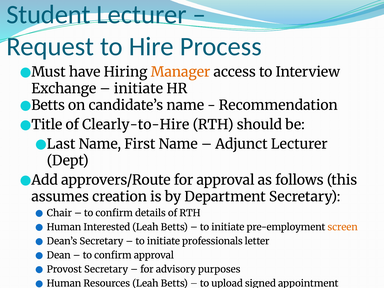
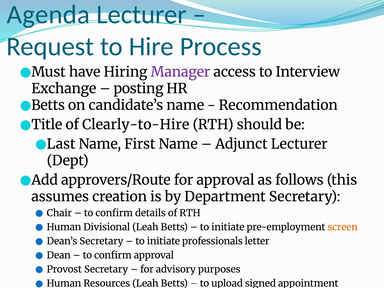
Student: Student -> Agenda
Manager colour: orange -> purple
initiate at (138, 89): initiate -> posting
Interested: Interested -> Divisional
